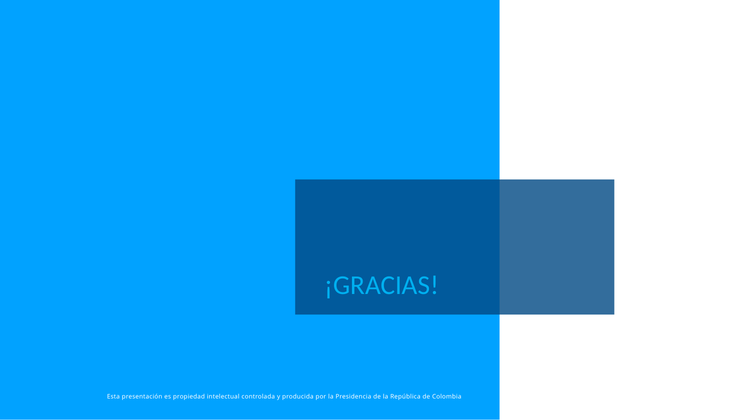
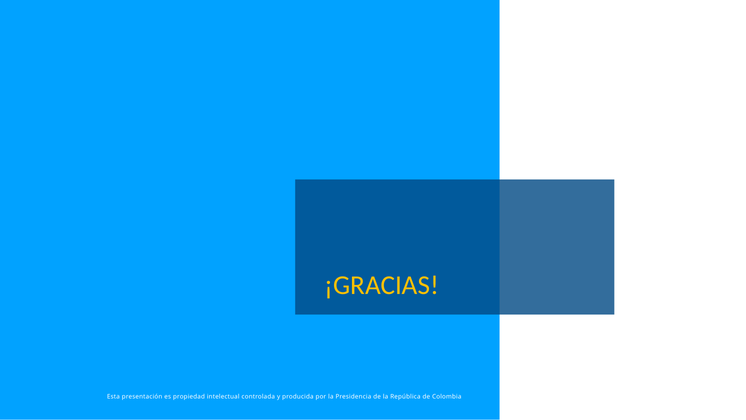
¡GRACIAS colour: light blue -> yellow
